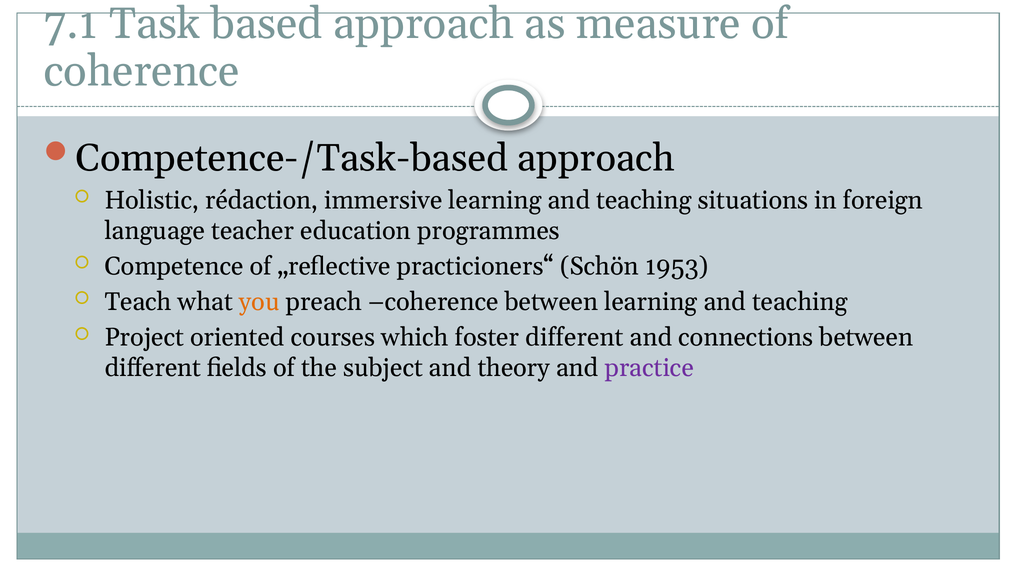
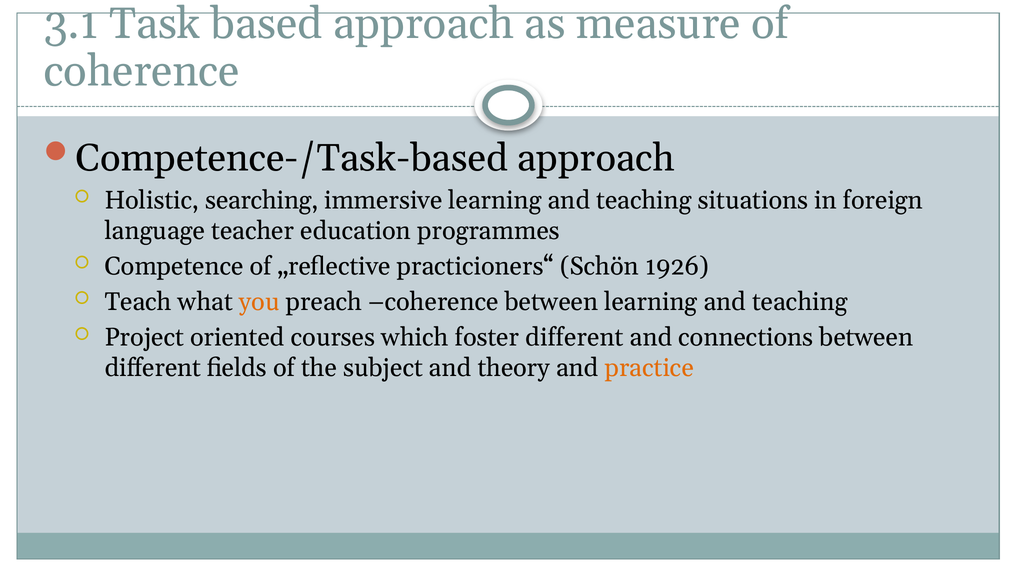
7.1: 7.1 -> 3.1
rédaction: rédaction -> searching
1953: 1953 -> 1926
practice colour: purple -> orange
